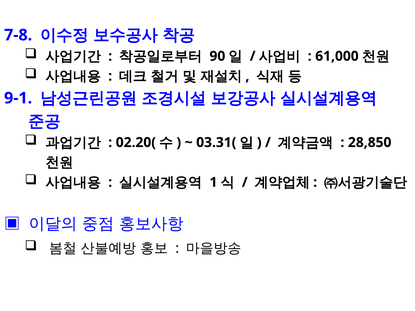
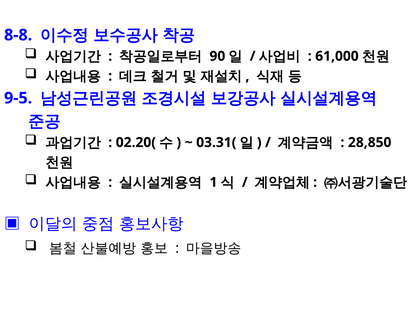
7-8: 7-8 -> 8-8
9-1: 9-1 -> 9-5
